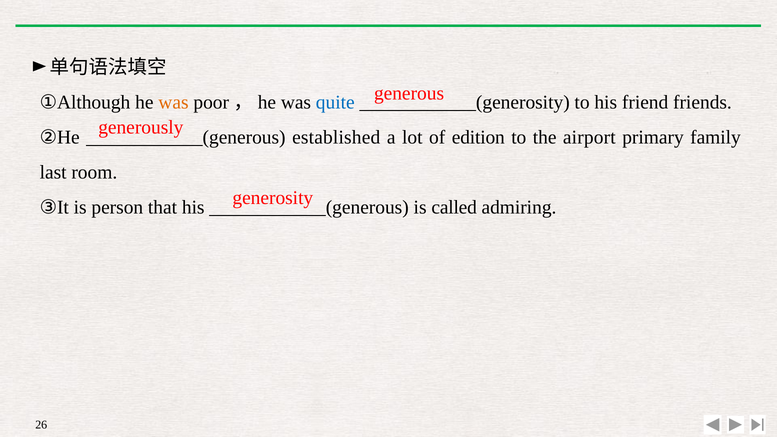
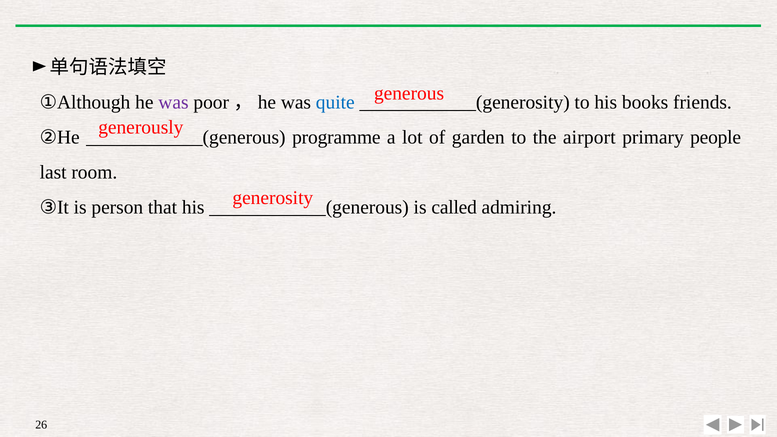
was at (173, 102) colour: orange -> purple
friend: friend -> books
established: established -> programme
edition: edition -> garden
family: family -> people
